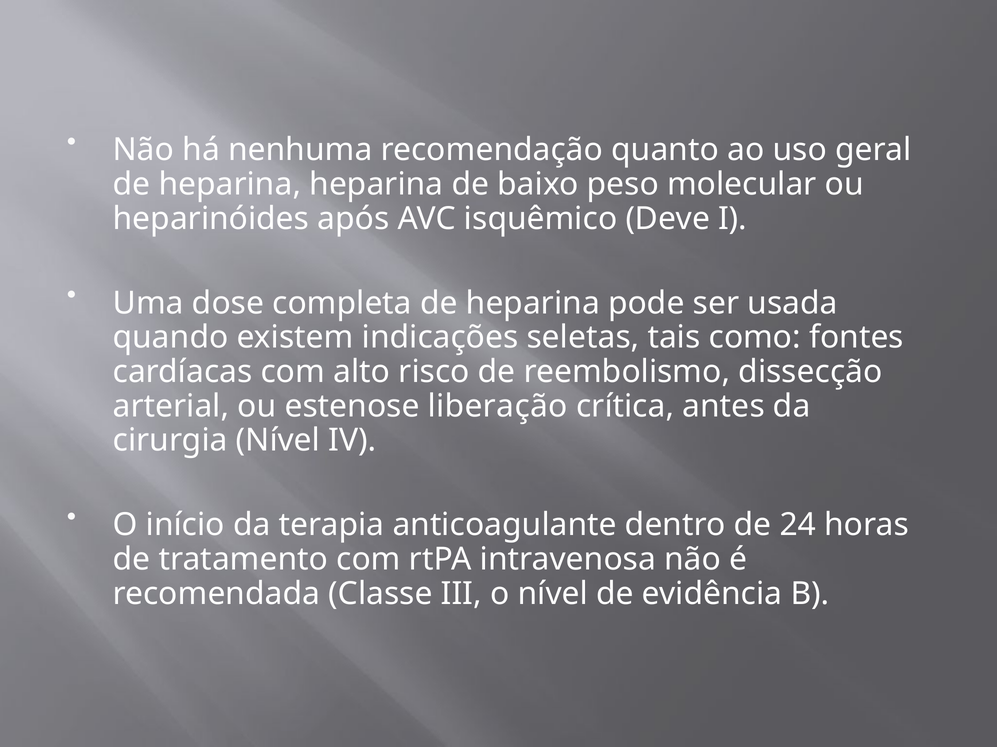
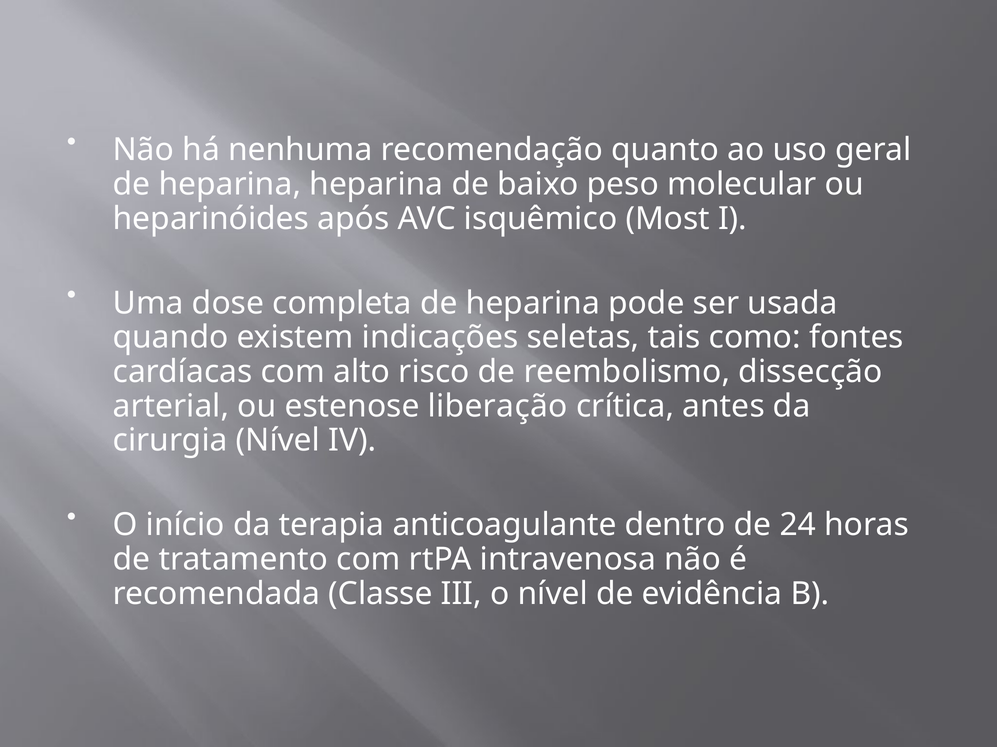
Deve: Deve -> Most
